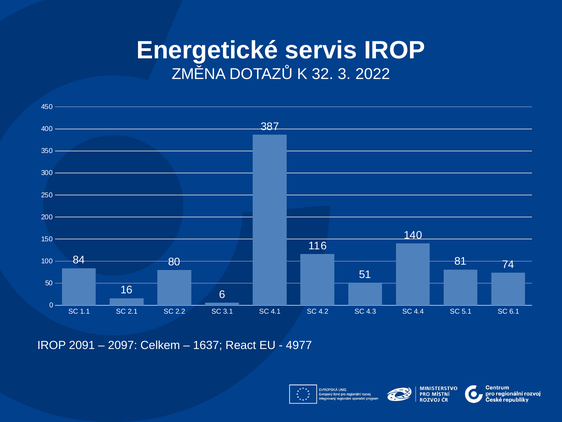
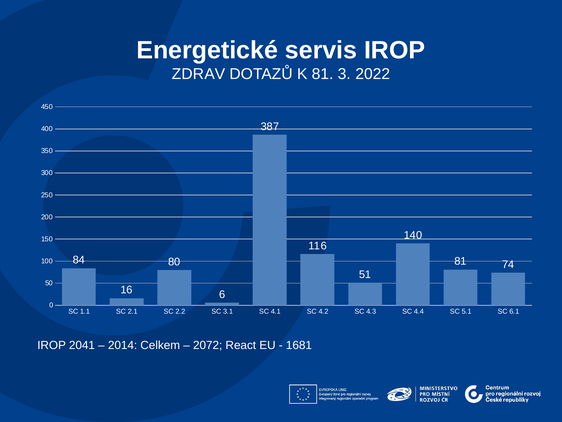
ZMĚNA: ZMĚNA -> ZDRAV
K 32: 32 -> 81
2091: 2091 -> 2041
2097: 2097 -> 2014
1637: 1637 -> 2072
4977: 4977 -> 1681
